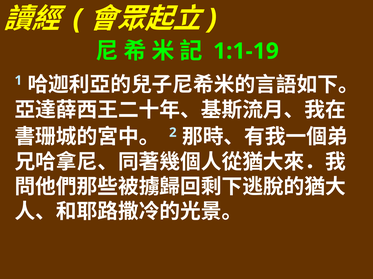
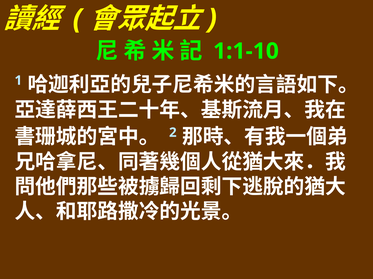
1:1-19: 1:1-19 -> 1:1-10
